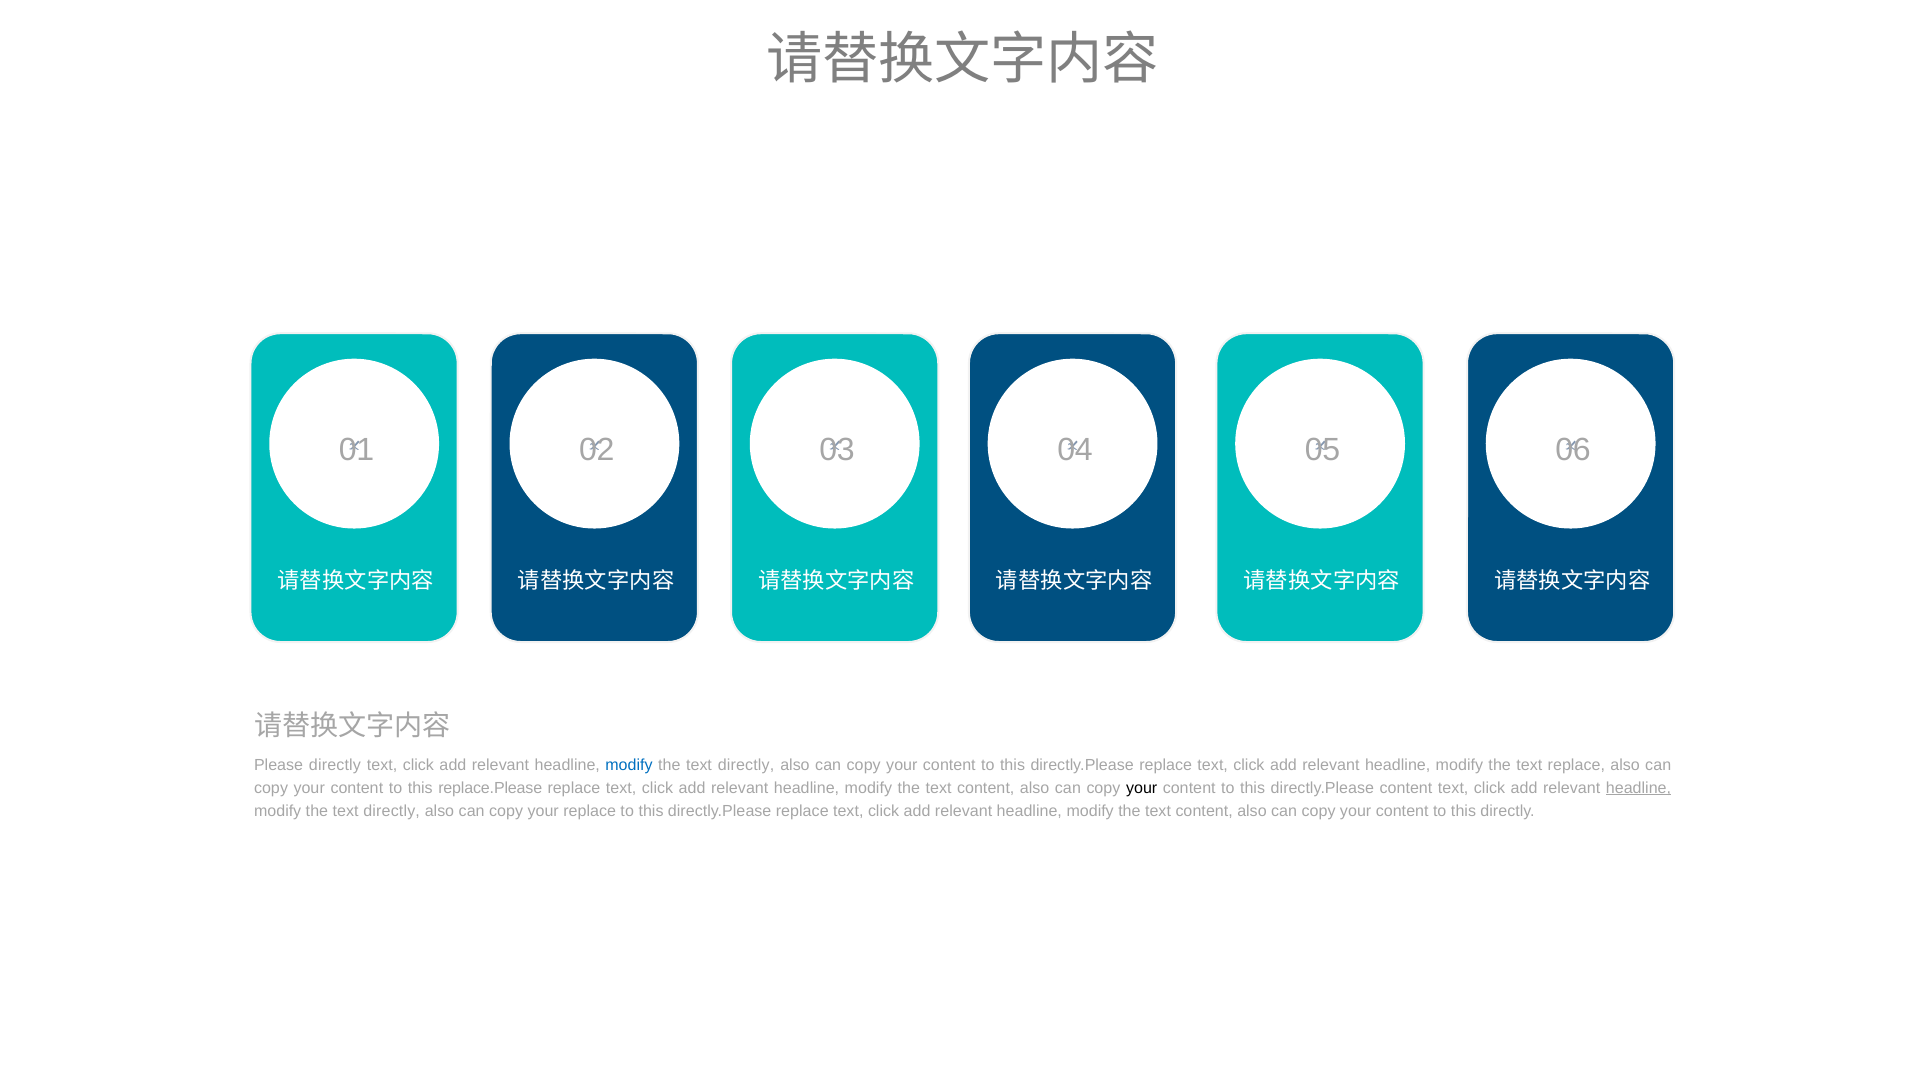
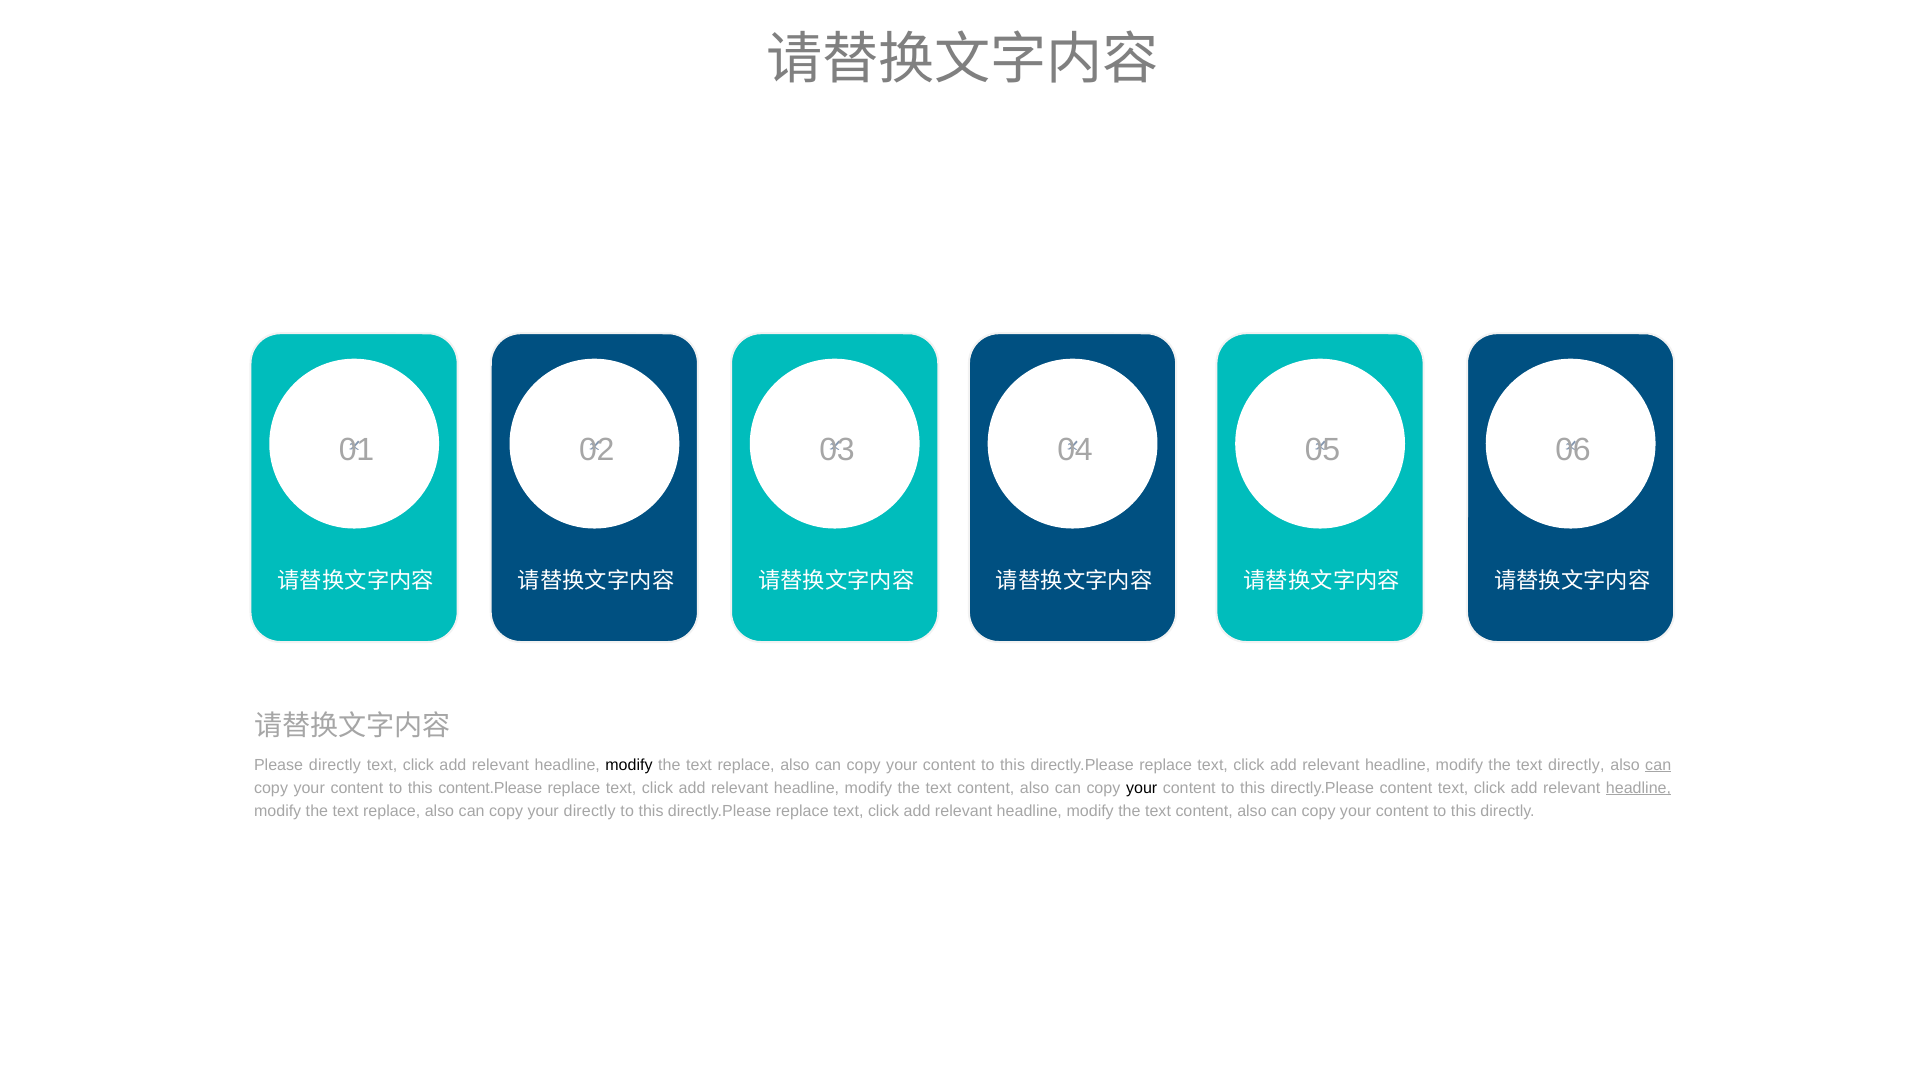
modify at (629, 765) colour: blue -> black
directly at (746, 765): directly -> replace
text replace: replace -> directly
can at (1658, 765) underline: none -> present
replace.Please: replace.Please -> content.Please
directly at (392, 811): directly -> replace
your replace: replace -> directly
